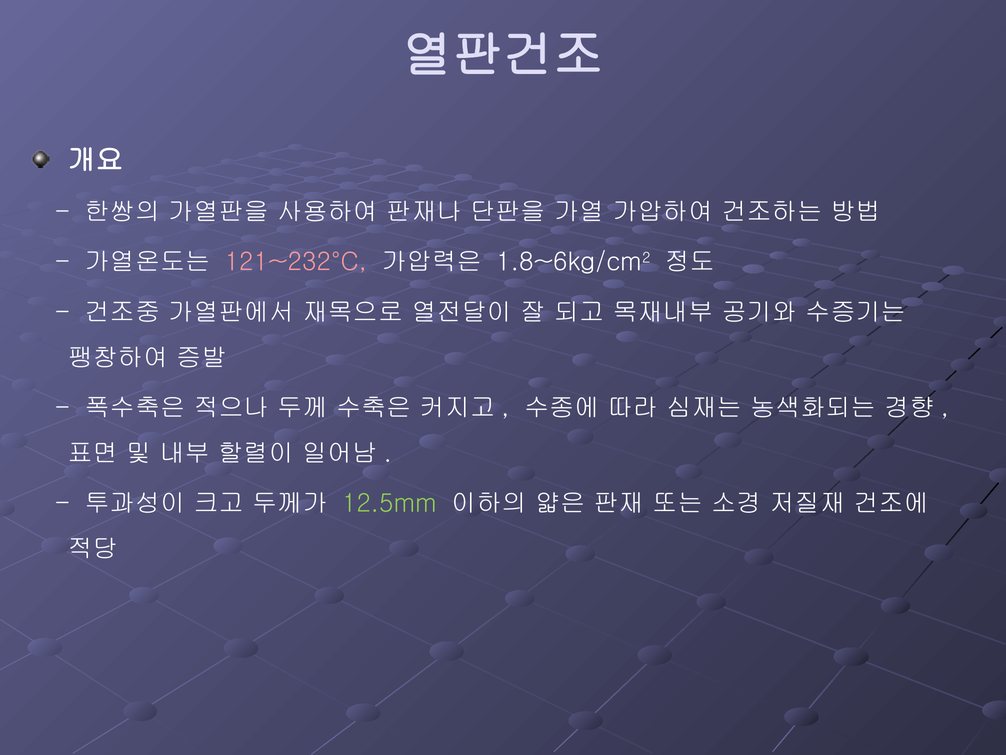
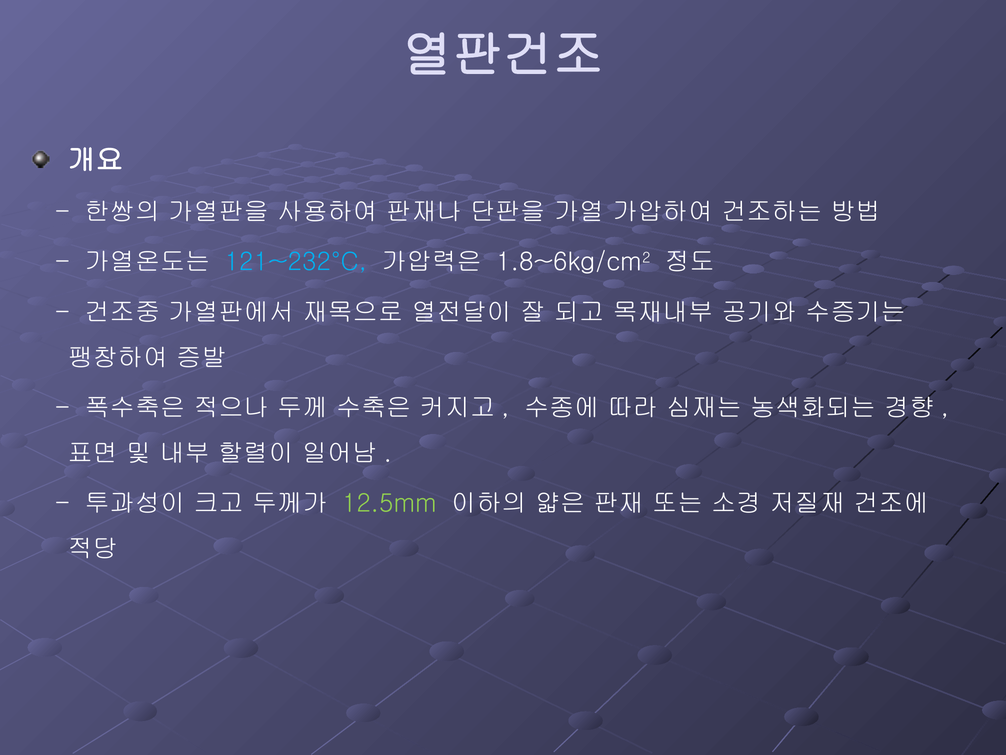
121~232°C colour: pink -> light blue
